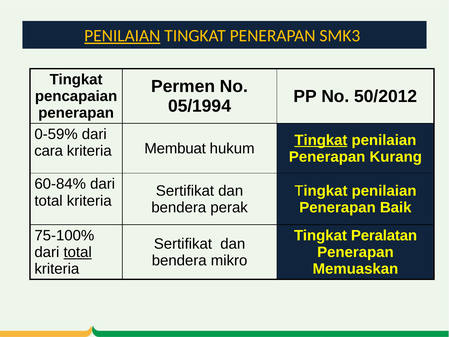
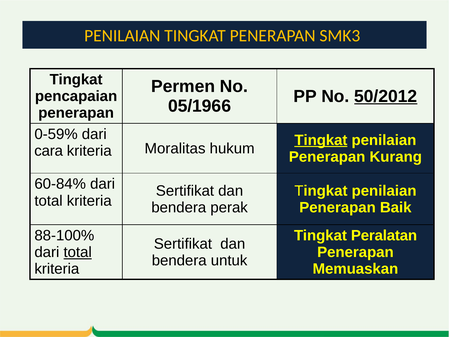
PENILAIAN at (122, 36) underline: present -> none
50/2012 underline: none -> present
05/1994: 05/1994 -> 05/1966
Membuat: Membuat -> Moralitas
75-100%: 75-100% -> 88-100%
mikro: mikro -> untuk
